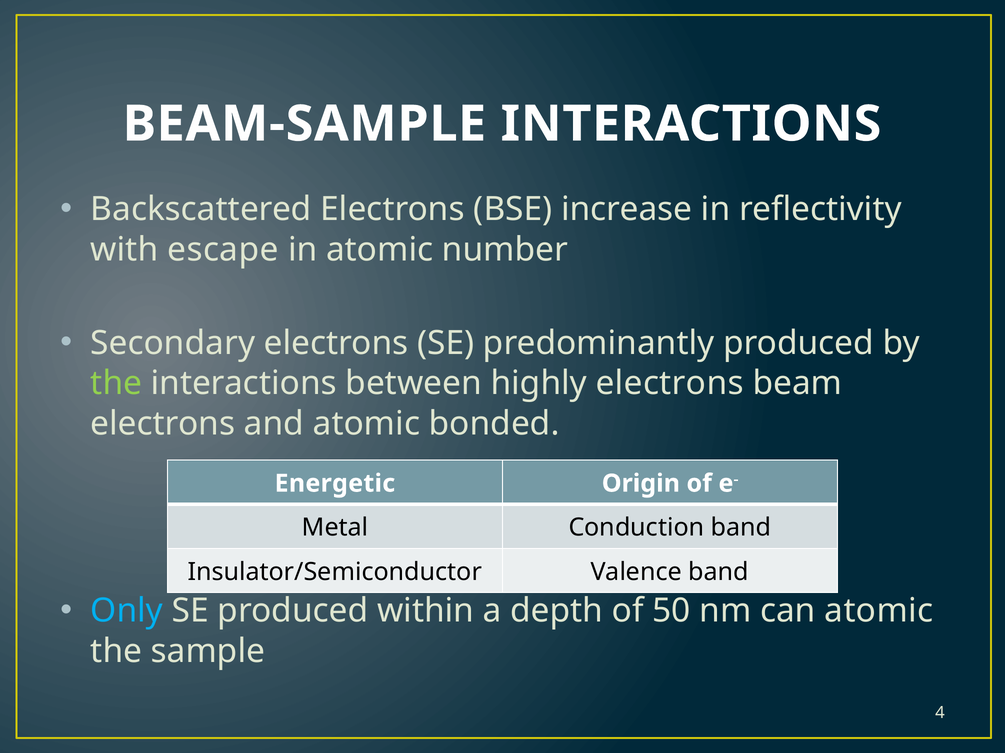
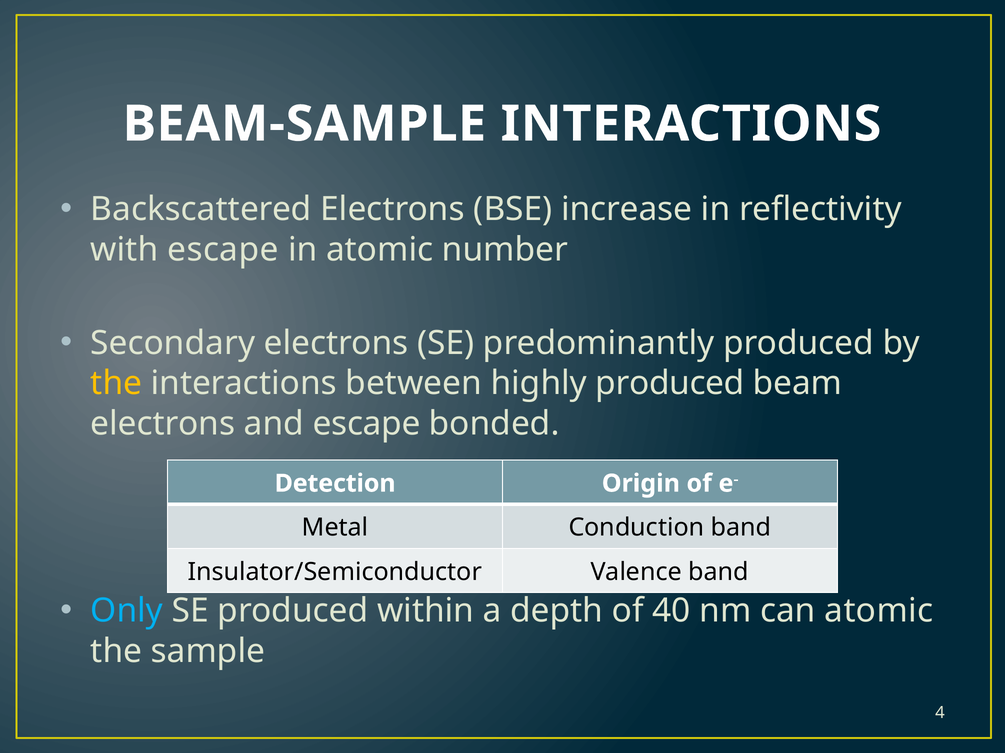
the at (116, 384) colour: light green -> yellow
highly electrons: electrons -> produced
and atomic: atomic -> escape
Energetic: Energetic -> Detection
50: 50 -> 40
